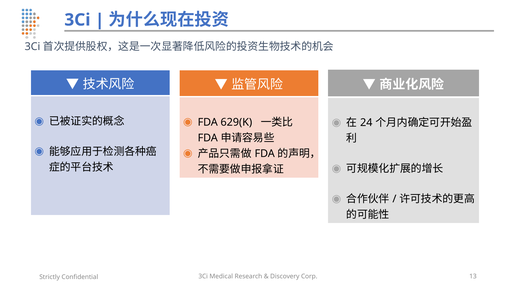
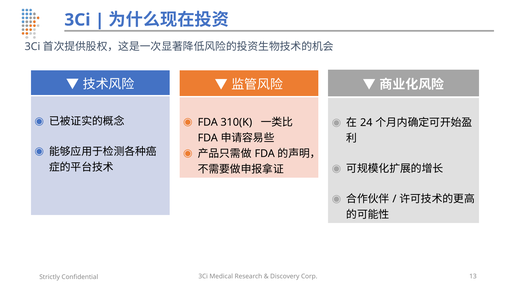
629(K: 629(K -> 310(K
